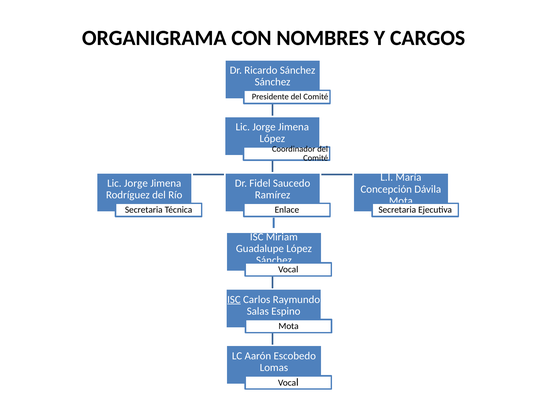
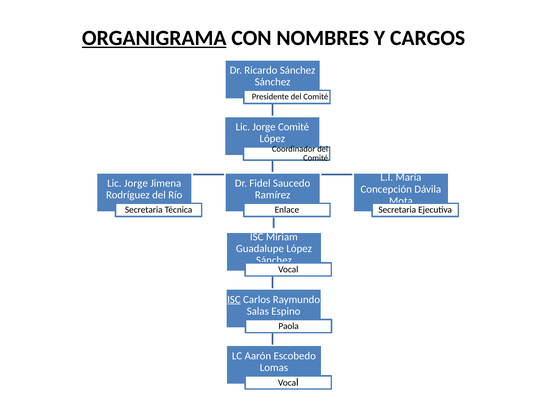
ORGANIGRAMA underline: none -> present
Jimena at (294, 127): Jimena -> Comité
Mota at (289, 326): Mota -> Paola
